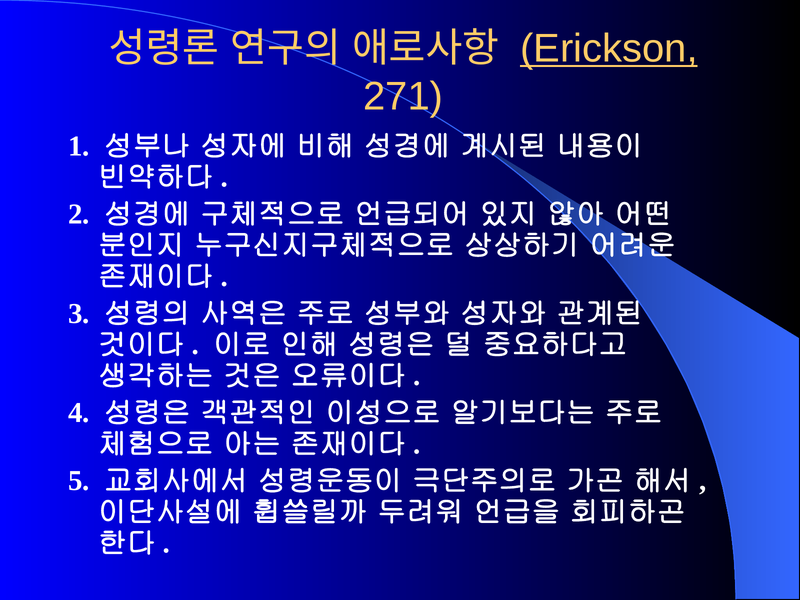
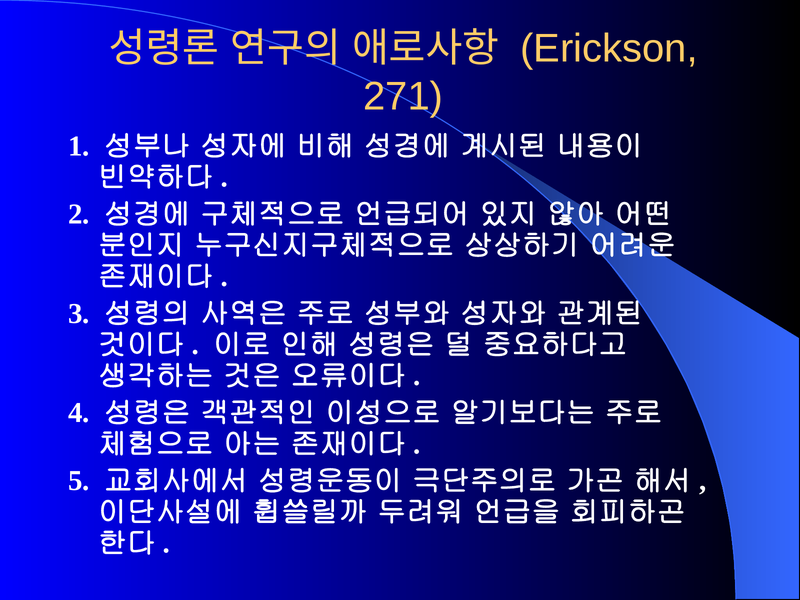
Erickson underline: present -> none
